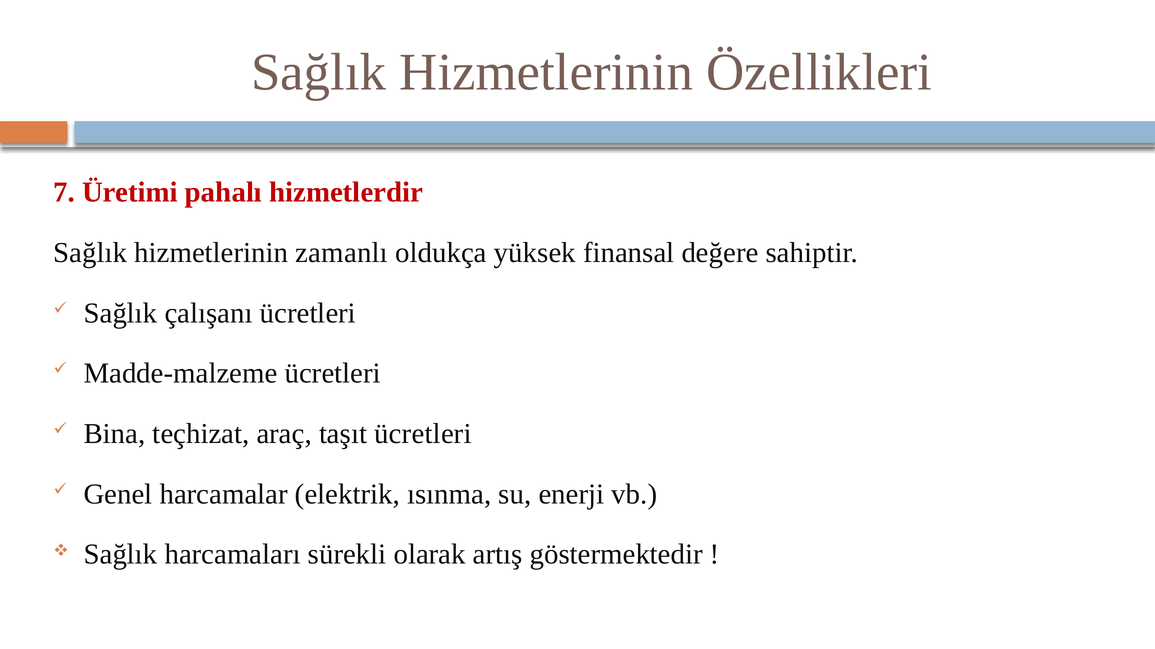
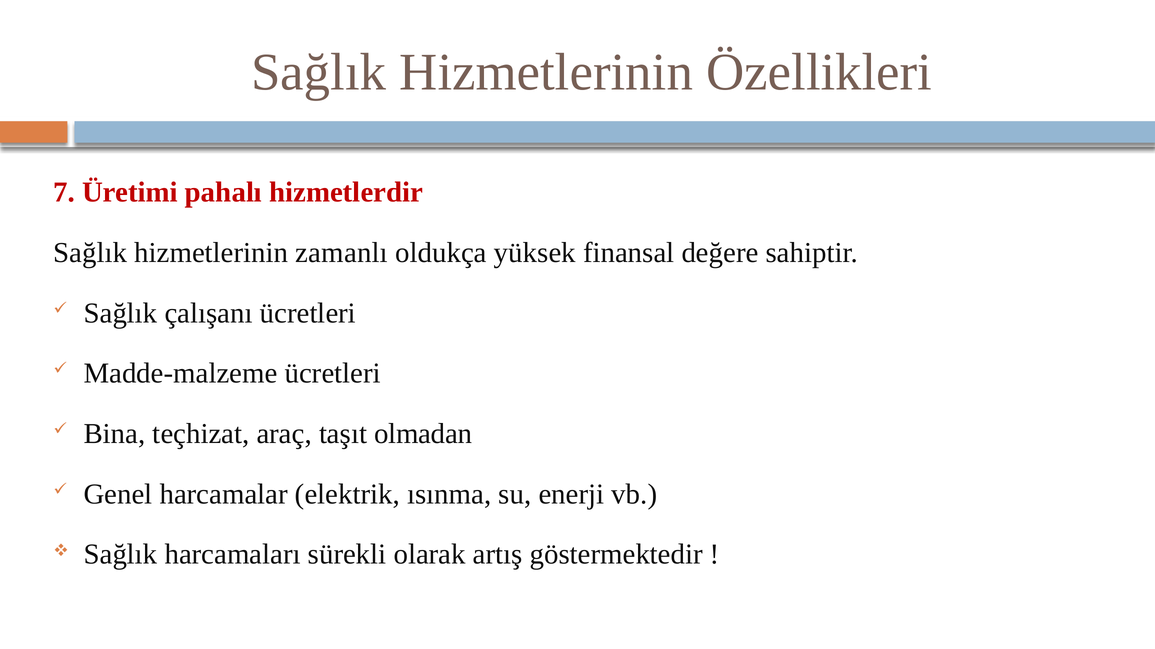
taşıt ücretleri: ücretleri -> olmadan
